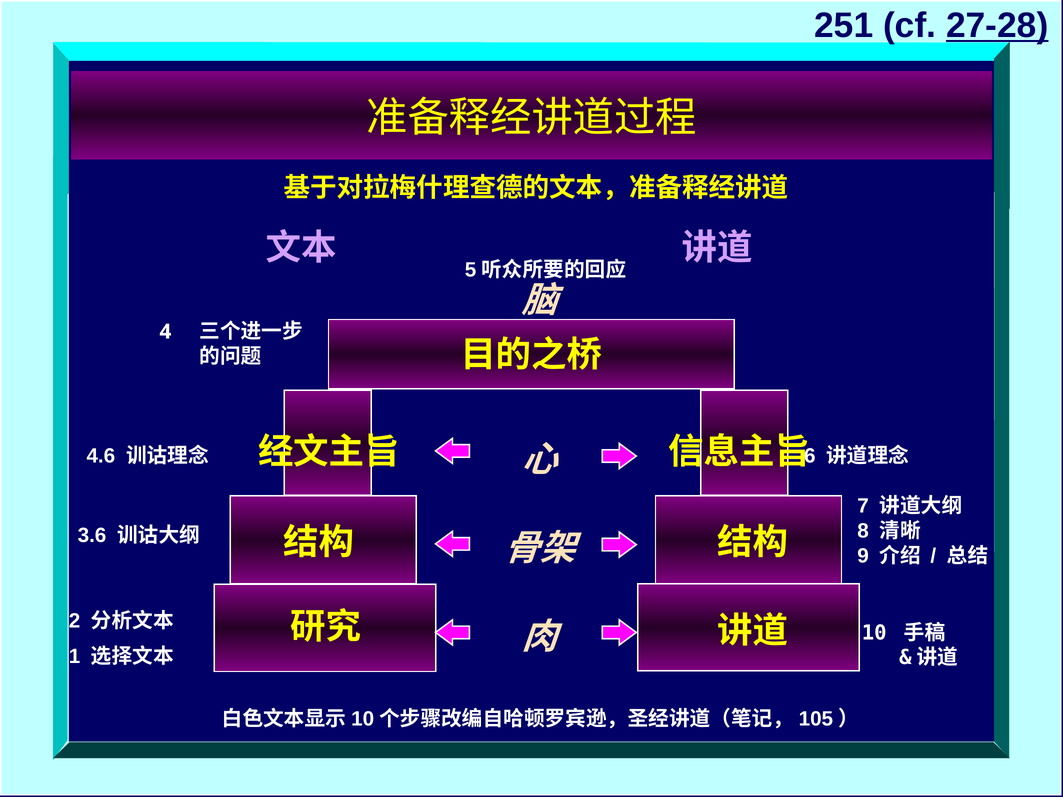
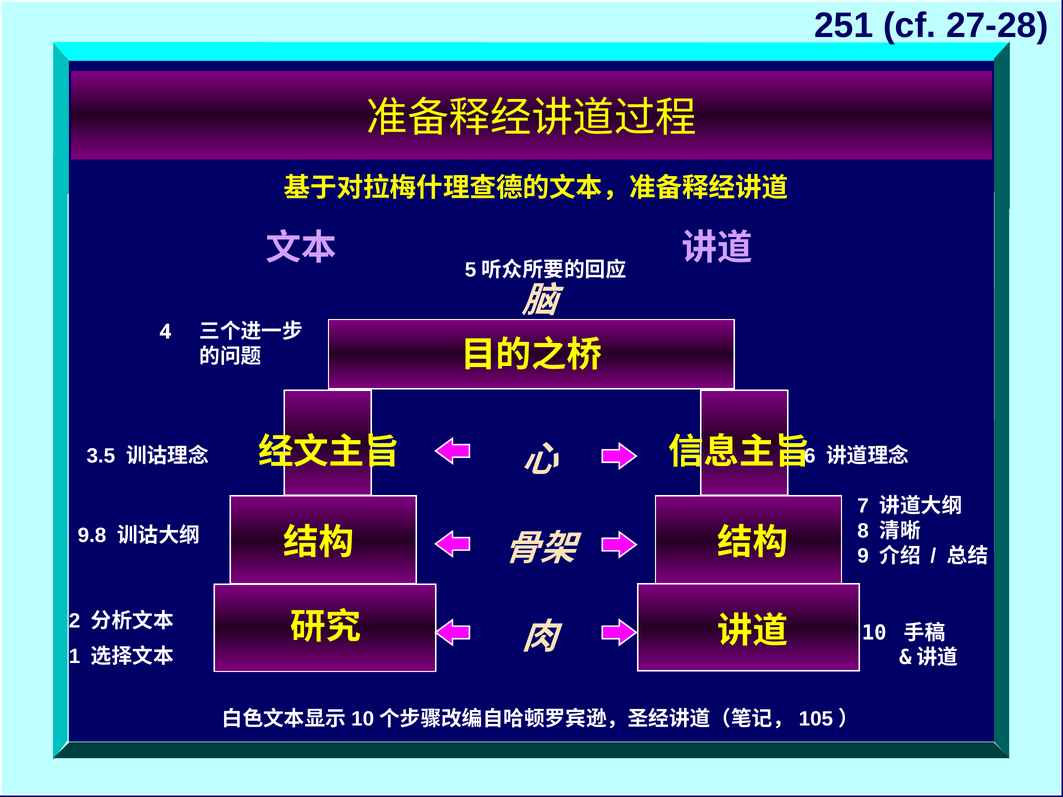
27-28 underline: present -> none
4.6: 4.6 -> 3.5
3.6: 3.6 -> 9.8
